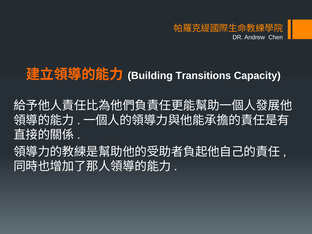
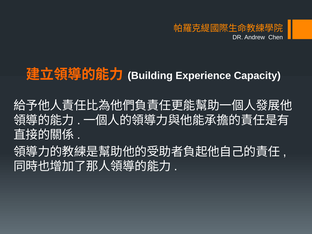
Transitions: Transitions -> Experience
